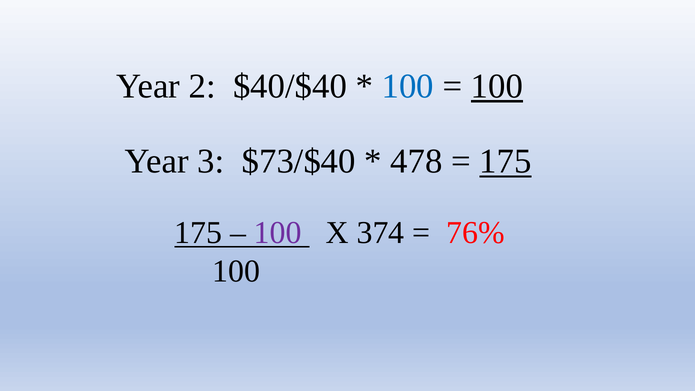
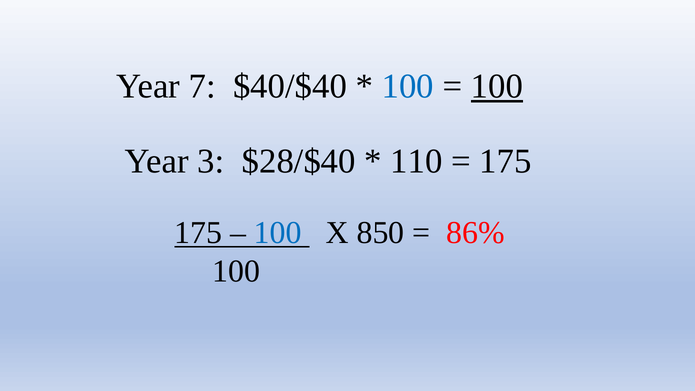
2: 2 -> 7
$73/$40: $73/$40 -> $28/$40
478: 478 -> 110
175 at (506, 161) underline: present -> none
100 at (278, 233) colour: purple -> blue
374: 374 -> 850
76%: 76% -> 86%
